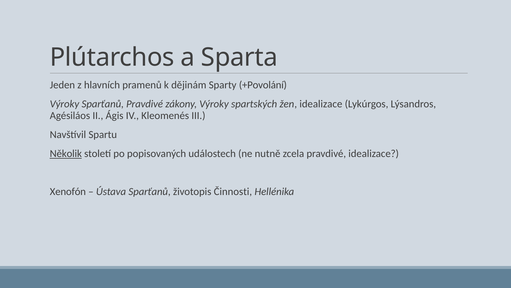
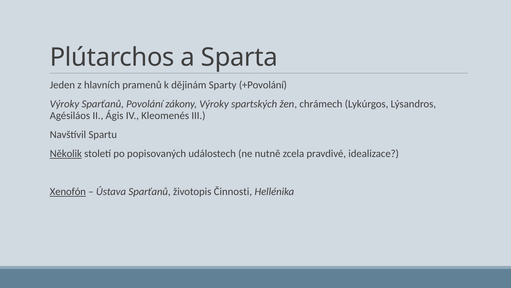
Sparťanů Pravdivé: Pravdivé -> Povolání
žen idealizace: idealizace -> chrámech
Xenofón underline: none -> present
